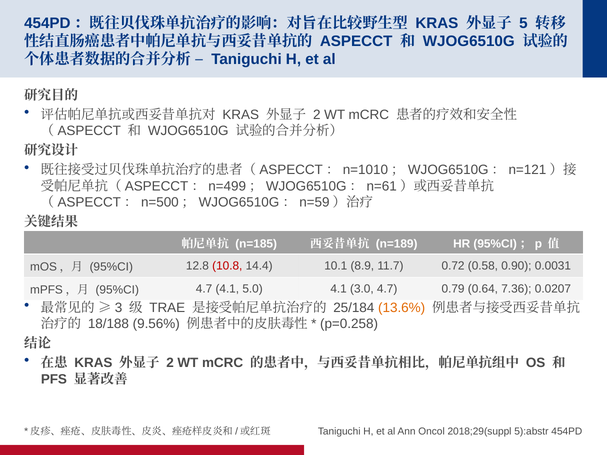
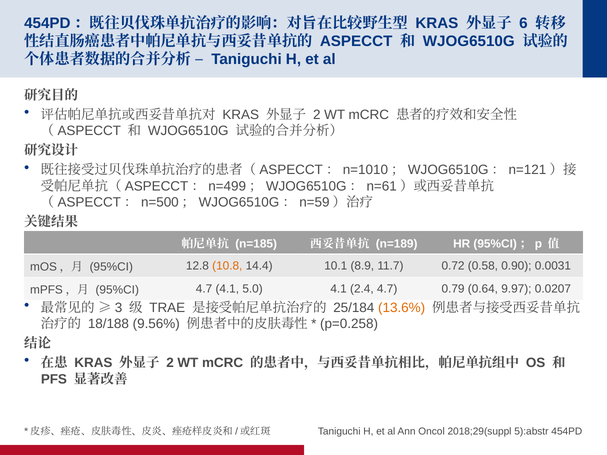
5: 5 -> 6
10.8 colour: red -> orange
3.0: 3.0 -> 2.4
7.36: 7.36 -> 9.97
